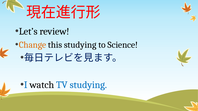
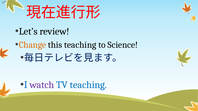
this studying: studying -> teaching
watch colour: black -> purple
TV studying: studying -> teaching
